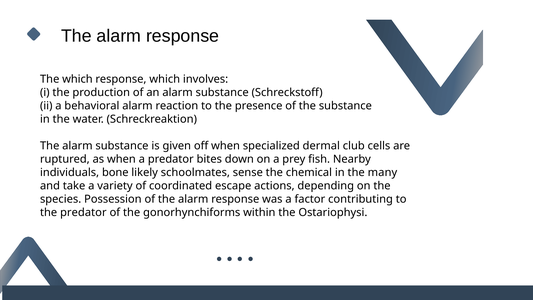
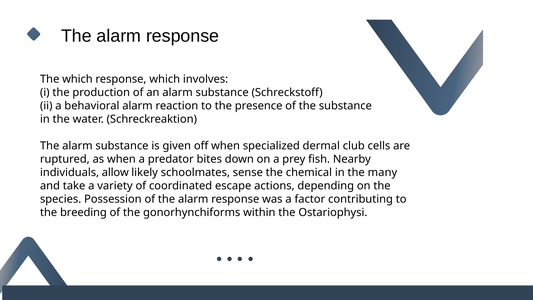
bone: bone -> allow
the predator: predator -> breeding
